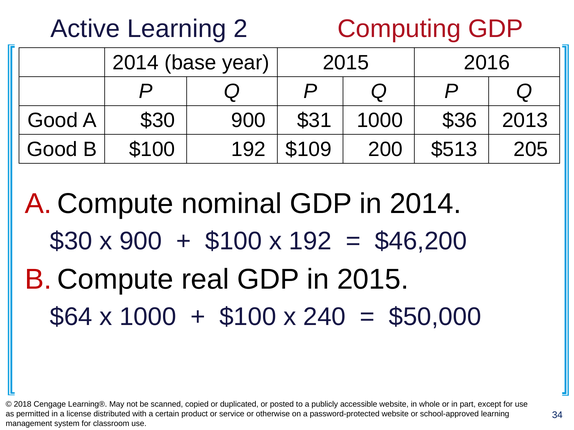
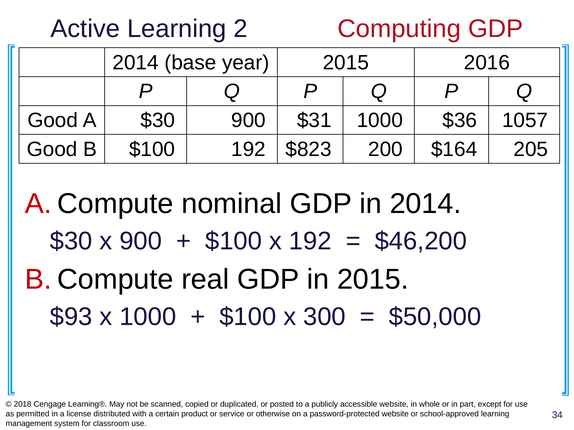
2013: 2013 -> 1057
$109: $109 -> $823
$513: $513 -> $164
$64: $64 -> $93
240: 240 -> 300
